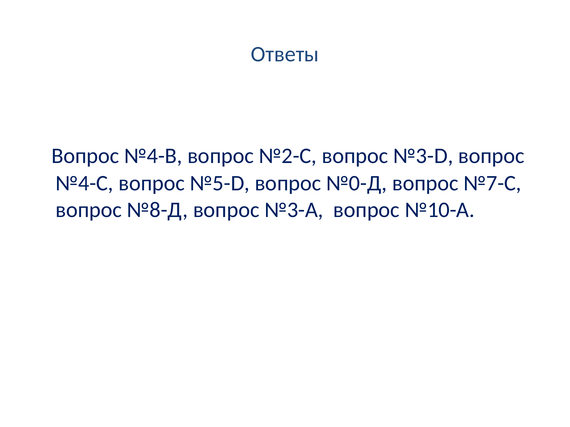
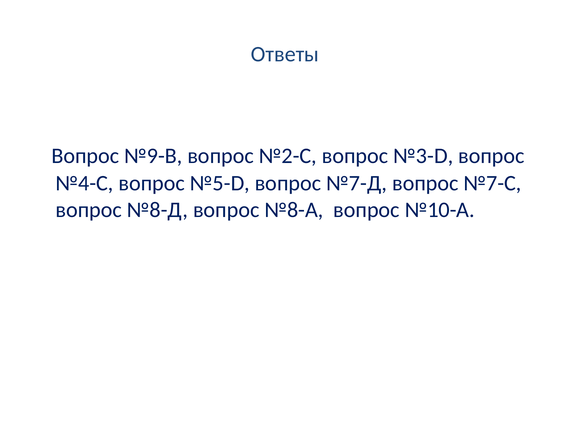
№4-В: №4-В -> №9-В
№0-Д: №0-Д -> №7-Д
№3-А: №3-А -> №8-А
